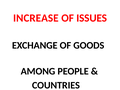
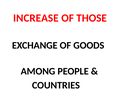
ISSUES: ISSUES -> THOSE
